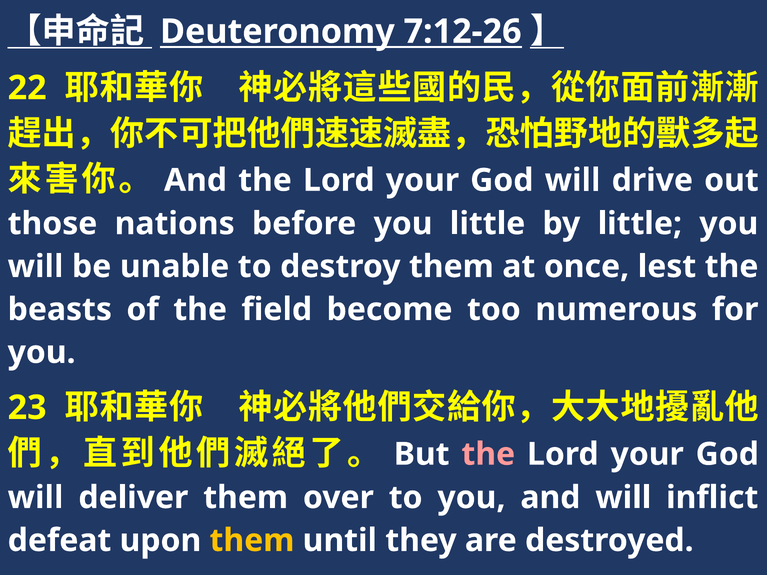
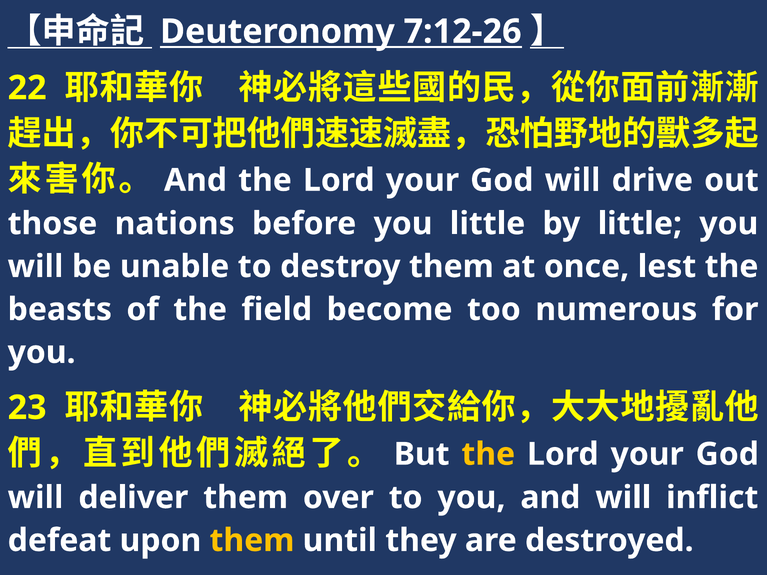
the at (488, 454) colour: pink -> yellow
